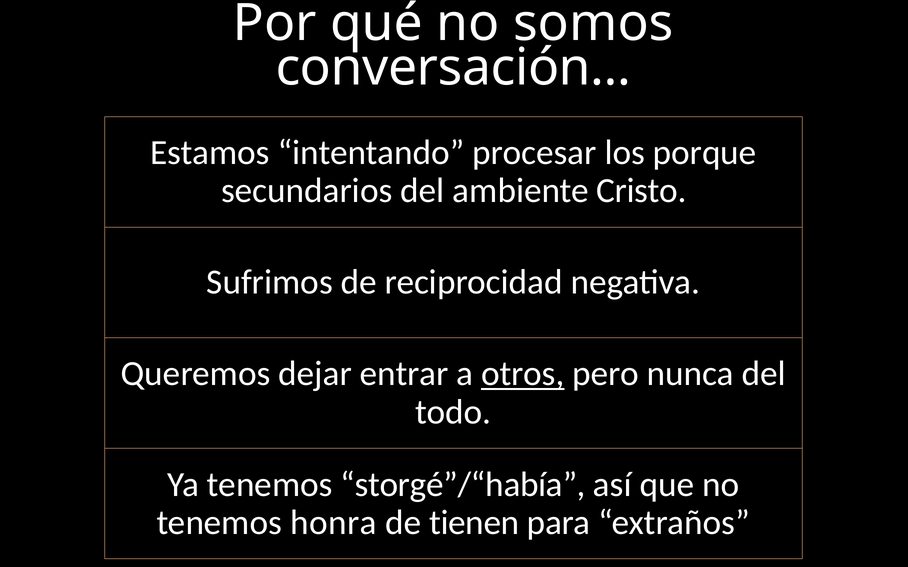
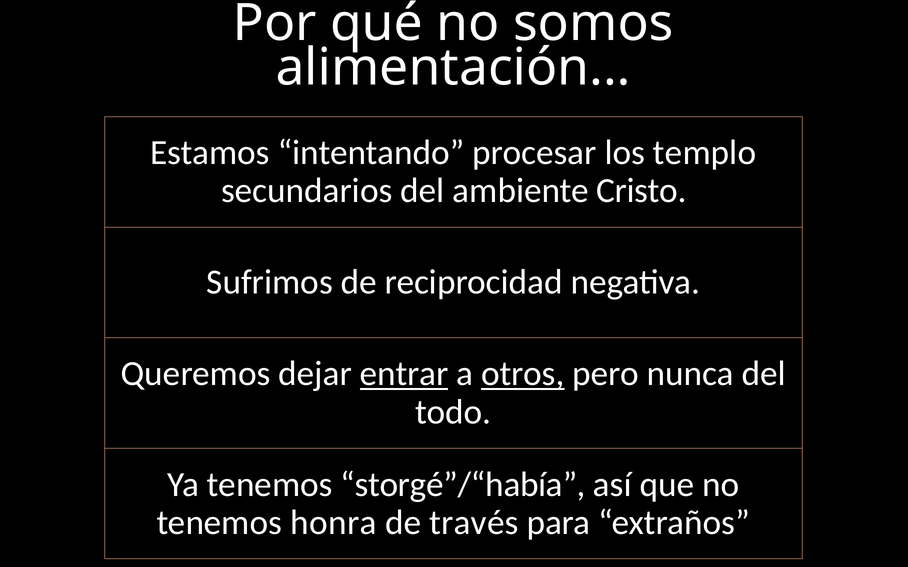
conversación: conversación -> alimentación
porque: porque -> templo
entrar underline: none -> present
tienen: tienen -> través
